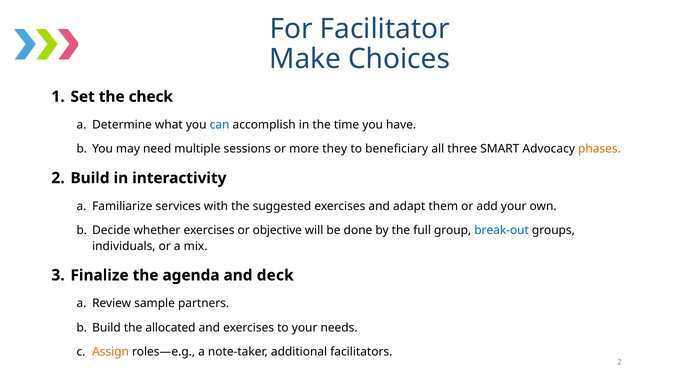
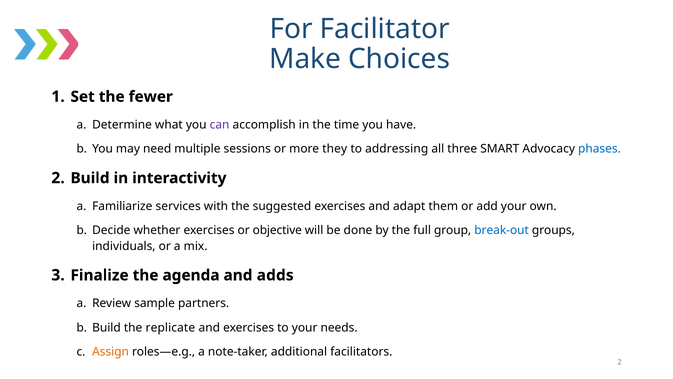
check: check -> fewer
can colour: blue -> purple
beneficiary: beneficiary -> addressing
phases colour: orange -> blue
deck: deck -> adds
allocated: allocated -> replicate
